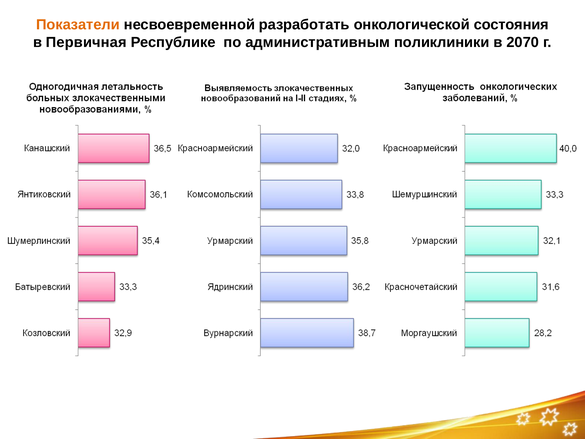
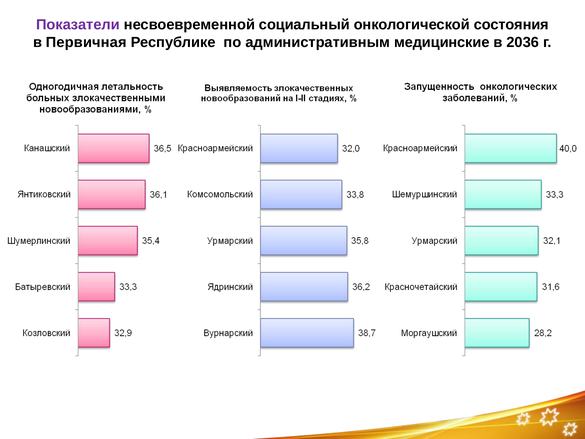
Показатели colour: orange -> purple
разработать: разработать -> социальный
поликлиники: поликлиники -> медицинские
2070: 2070 -> 2036
